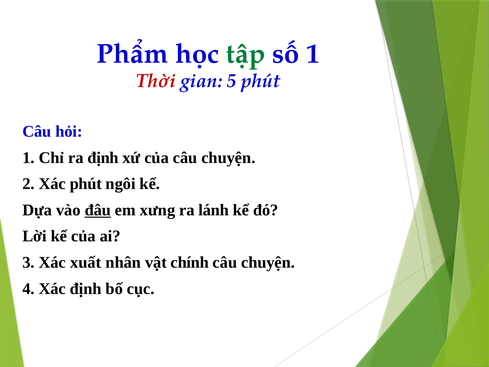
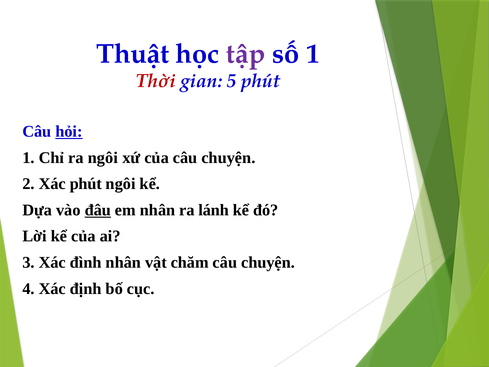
Phẩm: Phẩm -> Thuật
tập colour: green -> purple
hỏi underline: none -> present
ra định: định -> ngôi
em xưng: xưng -> nhân
xuất: xuất -> đình
chính: chính -> chăm
